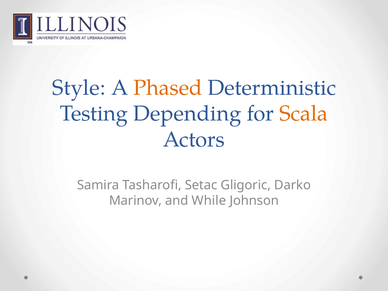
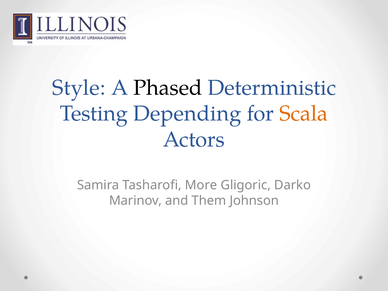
Phased colour: orange -> black
Setac: Setac -> More
While: While -> Them
